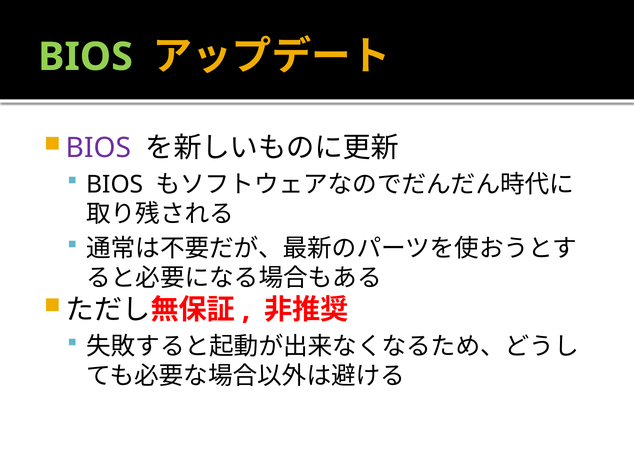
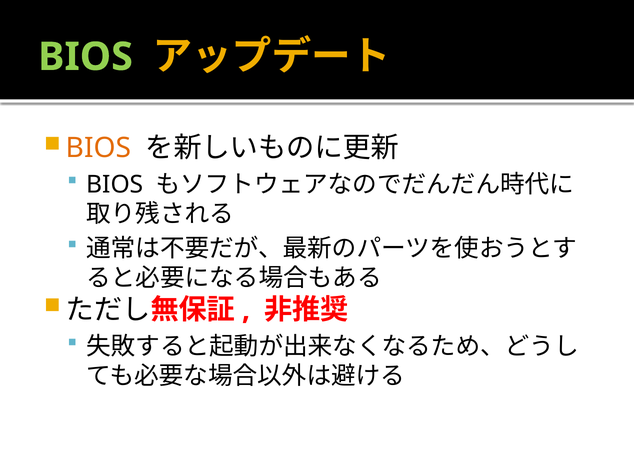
BIOS at (99, 148) colour: purple -> orange
